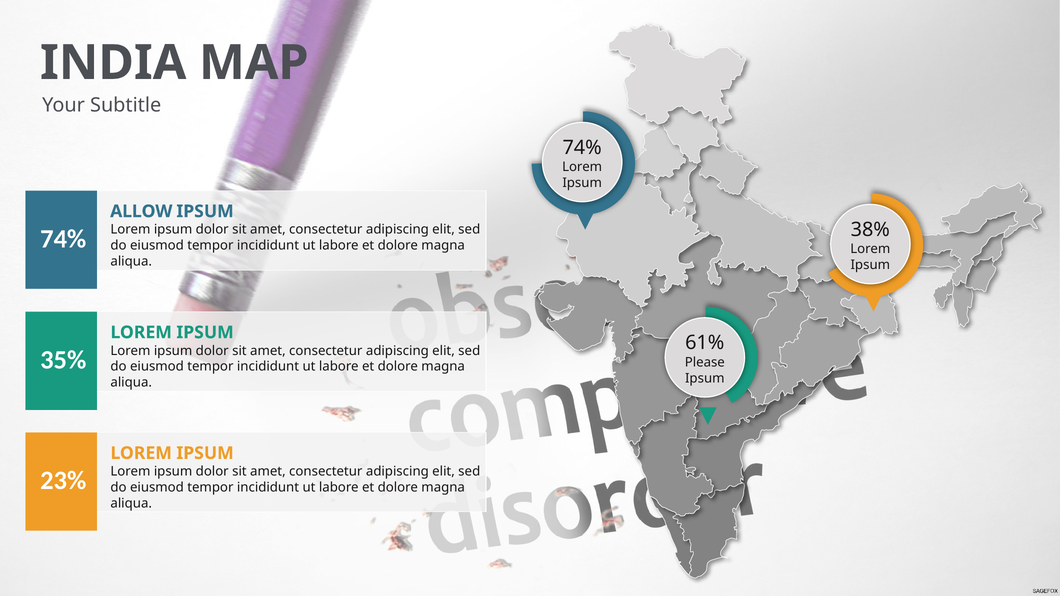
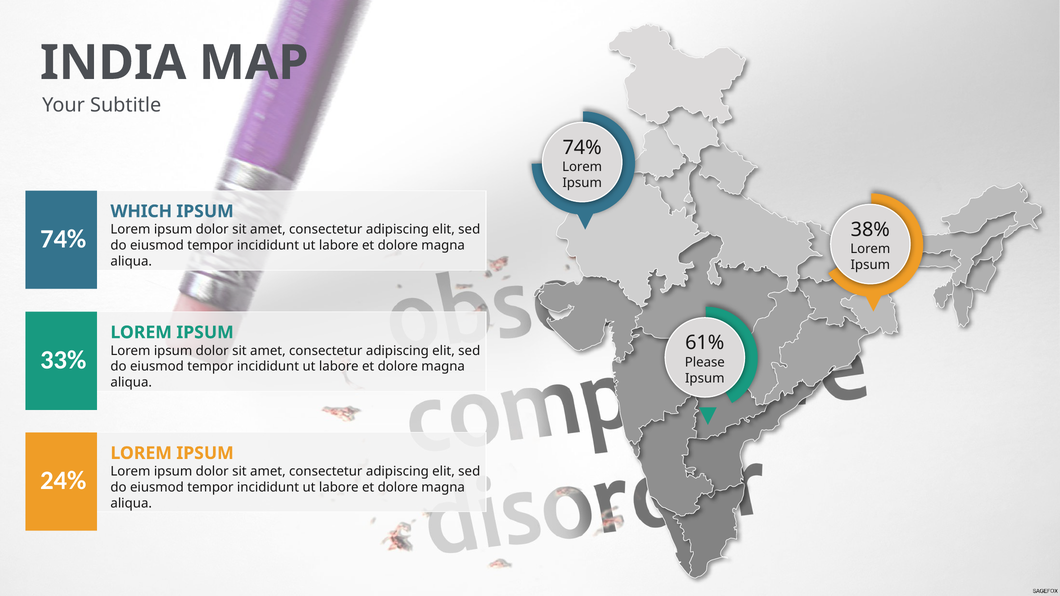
ALLOW: ALLOW -> WHICH
35%: 35% -> 33%
23%: 23% -> 24%
